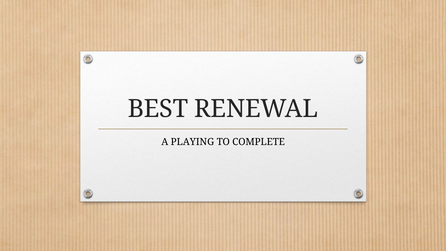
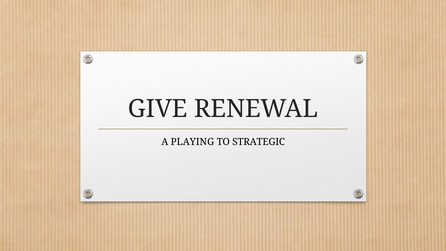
BEST: BEST -> GIVE
COMPLETE: COMPLETE -> STRATEGIC
